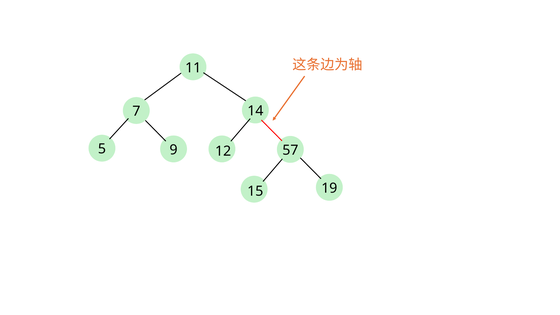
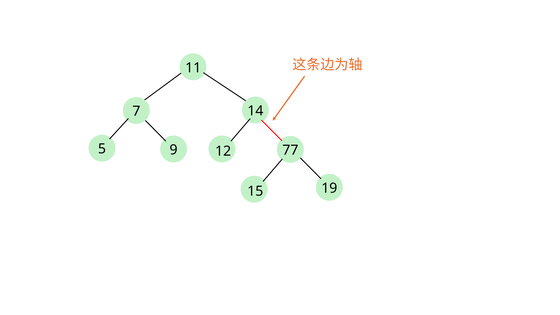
57: 57 -> 77
